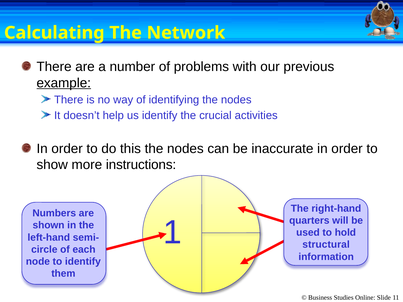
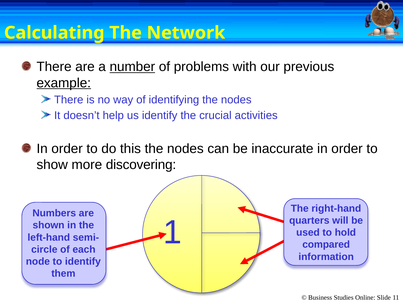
number underline: none -> present
instructions: instructions -> discovering
structural: structural -> compared
